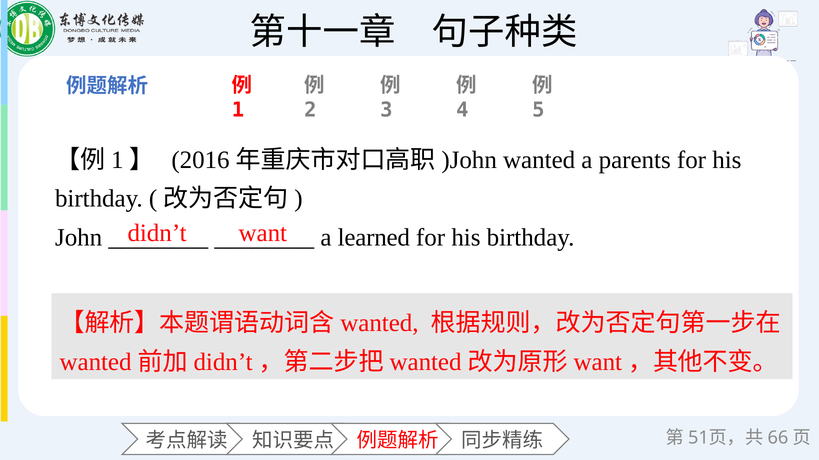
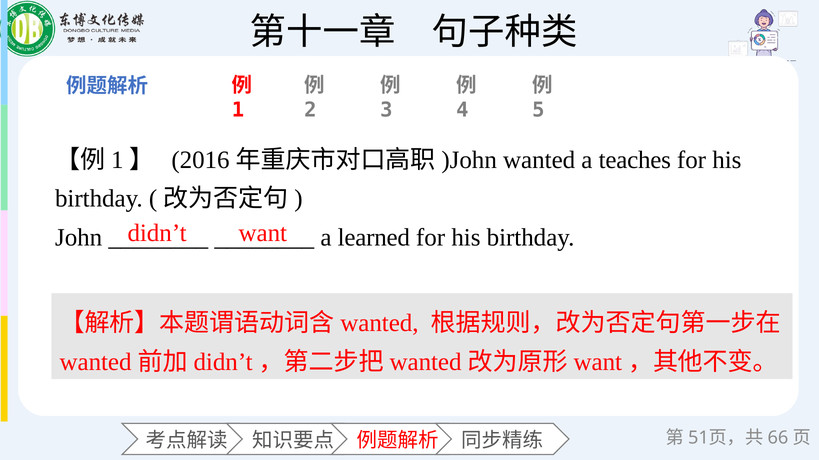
parents: parents -> teaches
